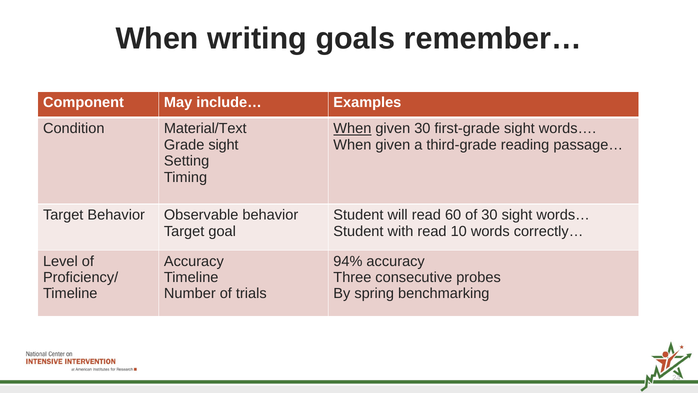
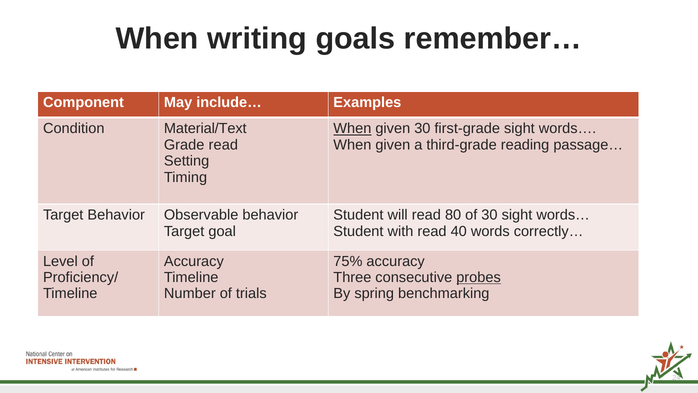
Grade sight: sight -> read
60: 60 -> 80
10: 10 -> 40
94%: 94% -> 75%
probes underline: none -> present
